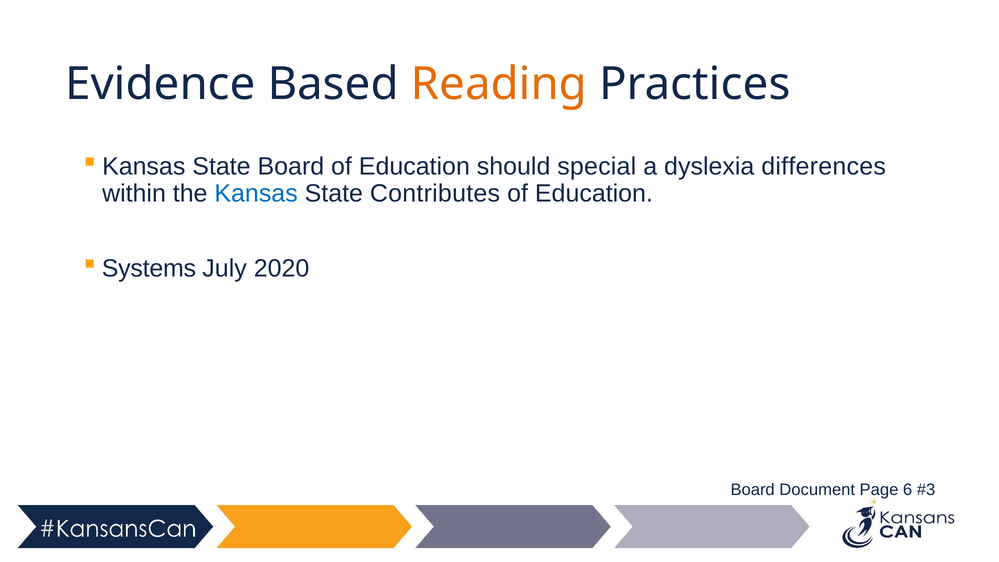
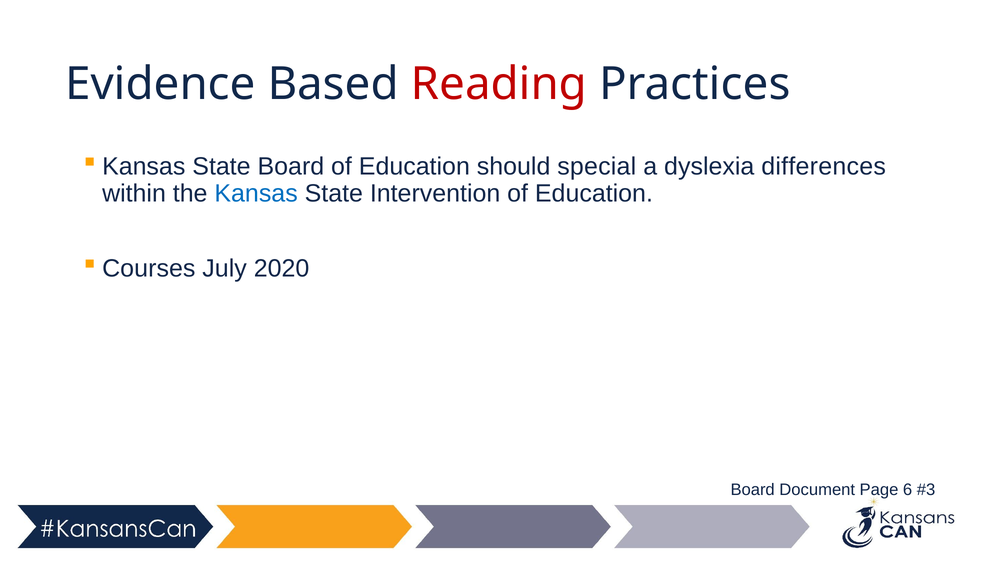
Reading colour: orange -> red
Contributes: Contributes -> Intervention
Systems: Systems -> Courses
